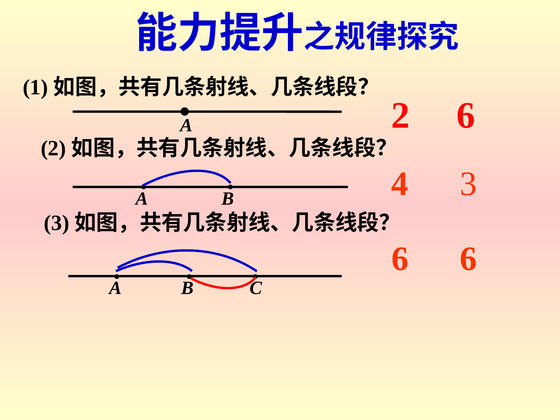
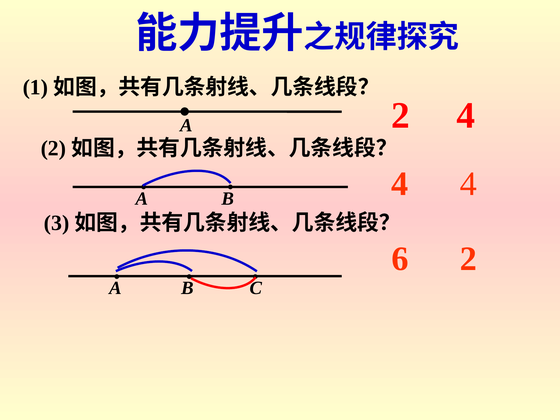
2 6: 6 -> 4
4 3: 3 -> 4
6 6: 6 -> 2
